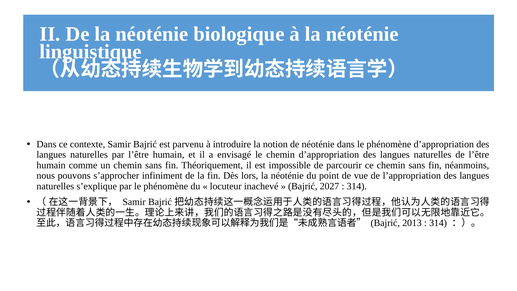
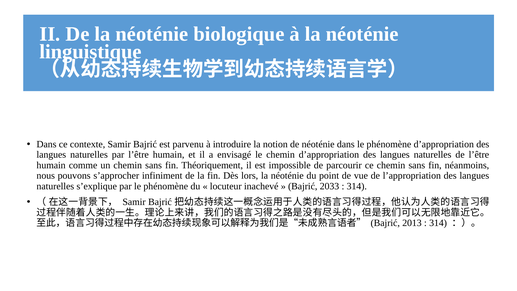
2027: 2027 -> 2033
